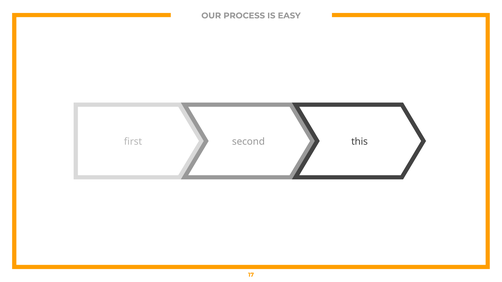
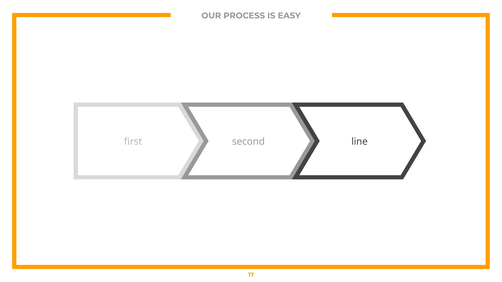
this: this -> line
